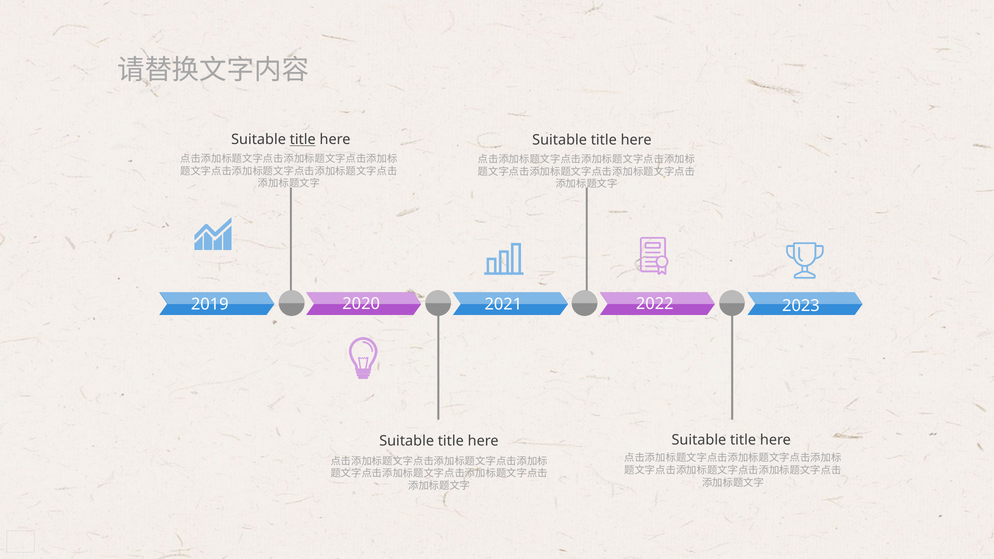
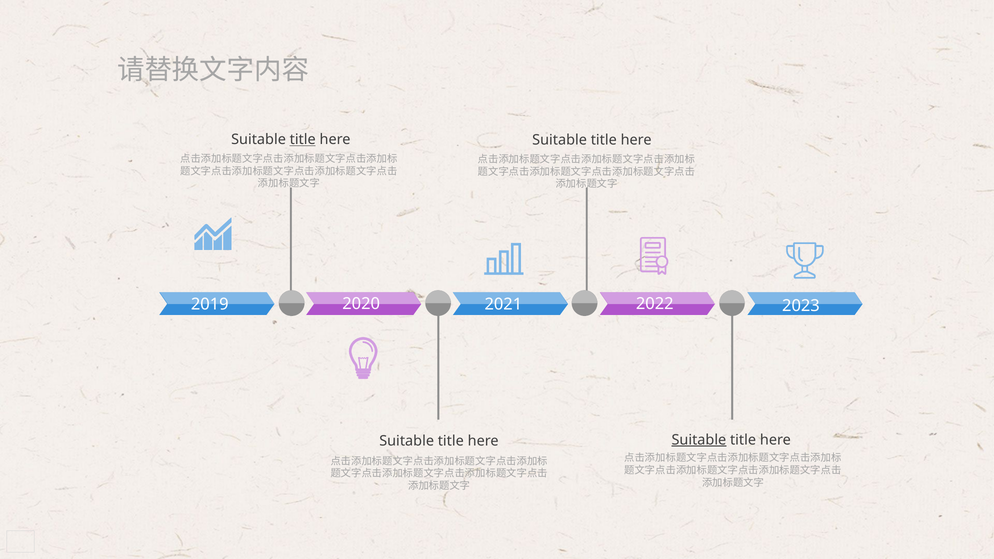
Suitable at (699, 440) underline: none -> present
